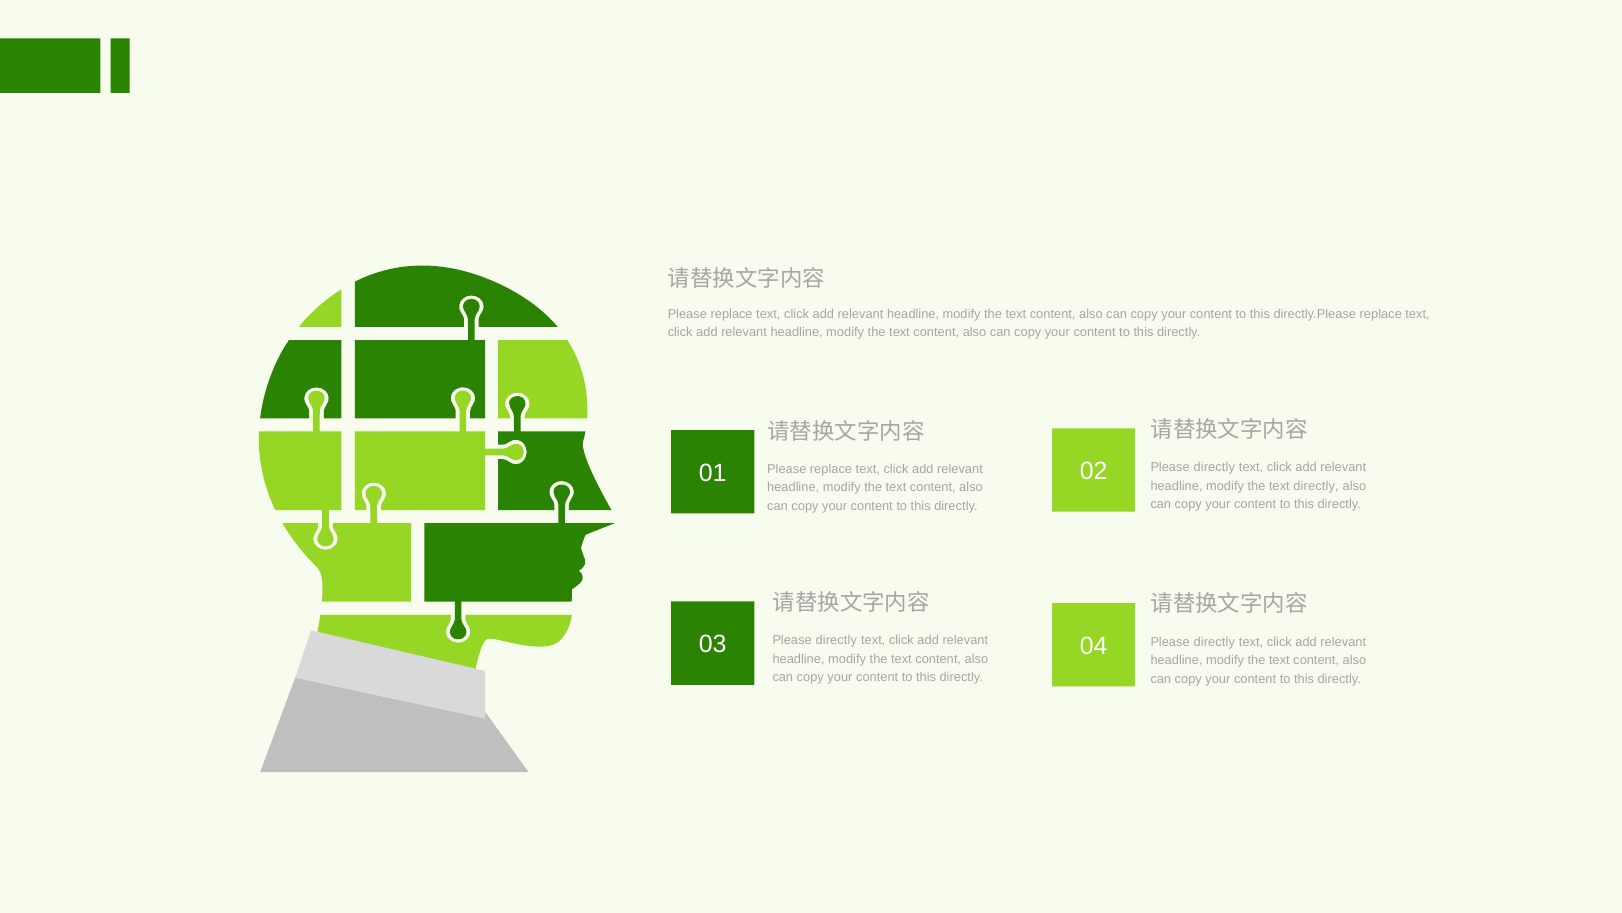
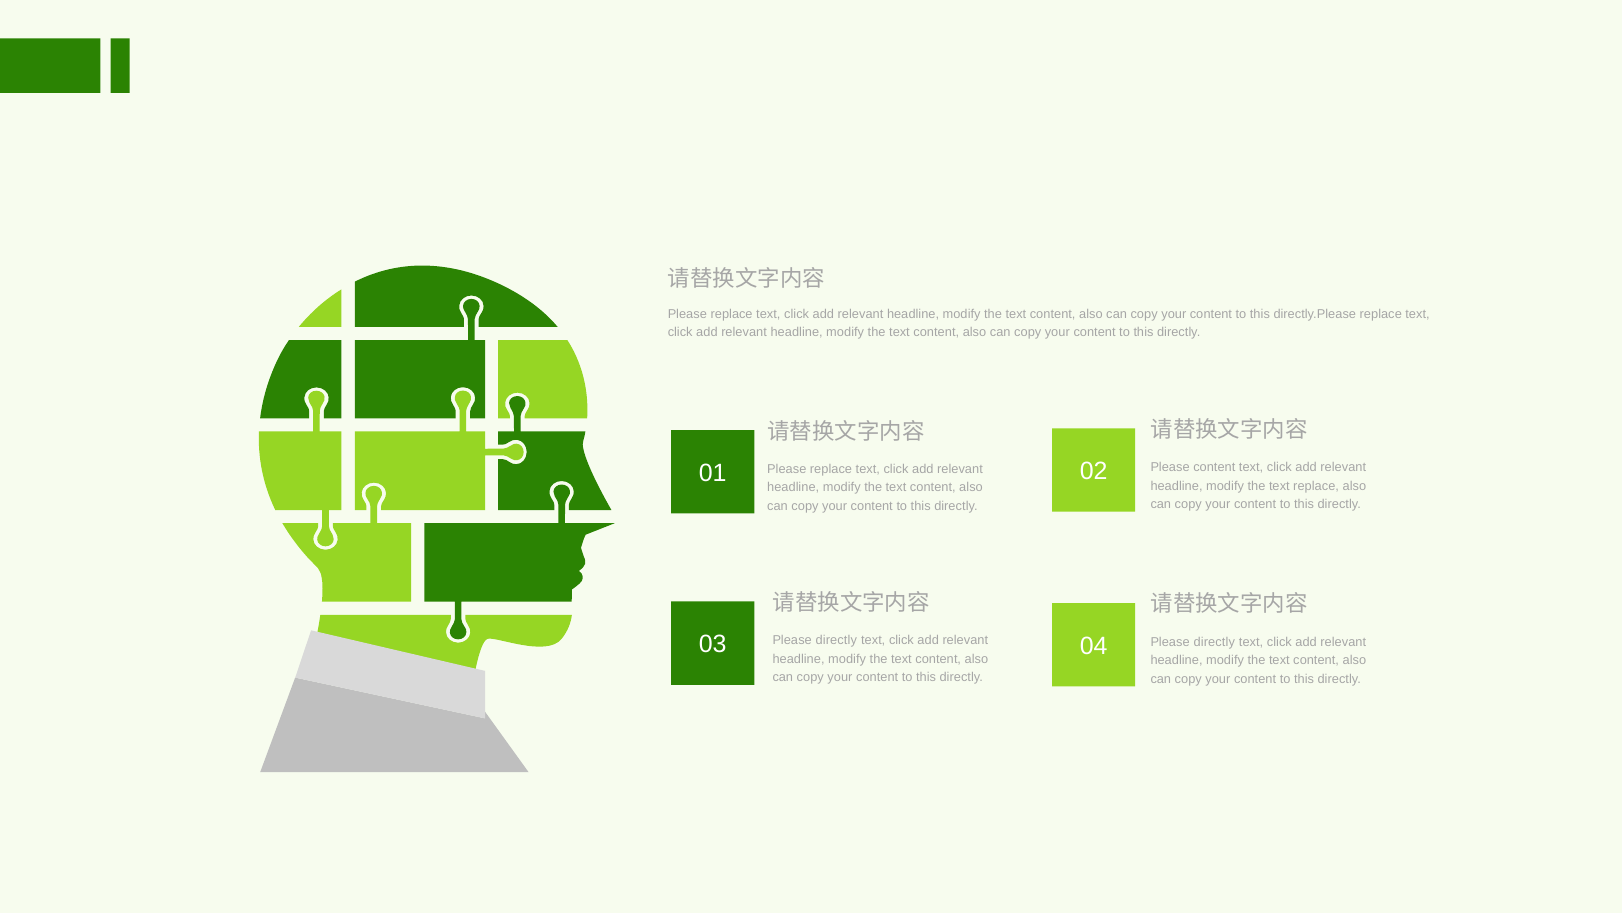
directly at (1214, 467): directly -> content
text directly: directly -> replace
